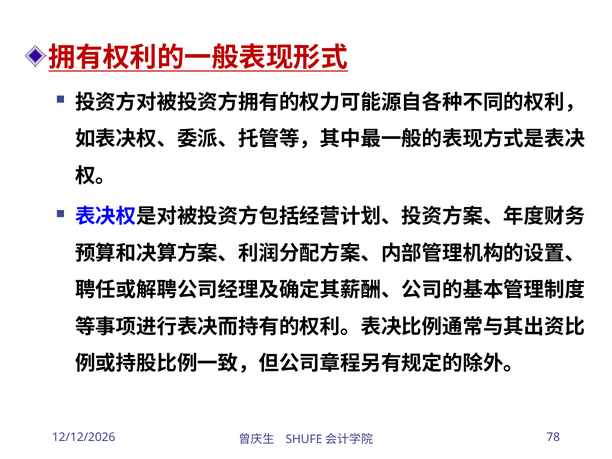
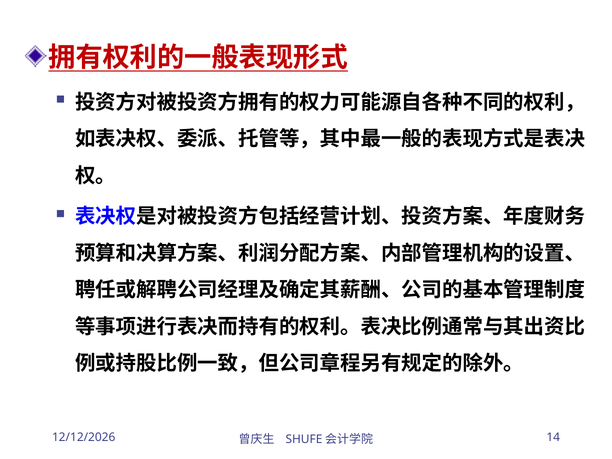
78: 78 -> 14
